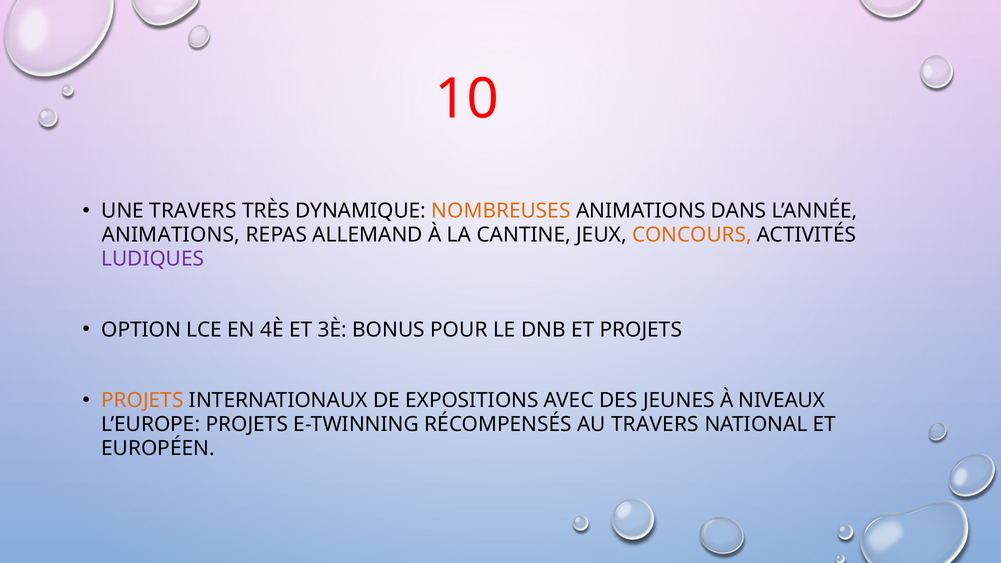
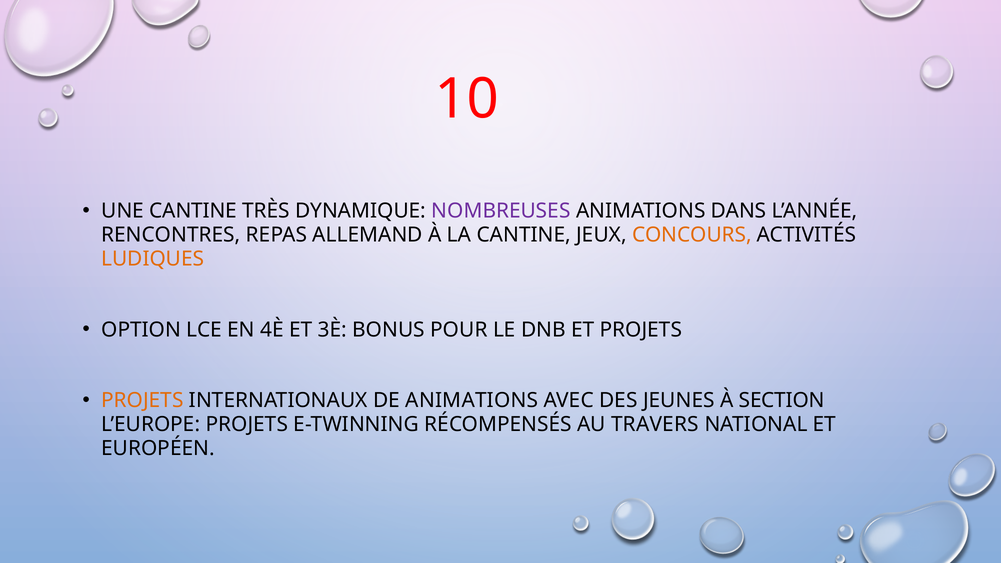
UNE TRAVERS: TRAVERS -> CANTINE
NOMBREUSES colour: orange -> purple
ANIMATIONS at (171, 235): ANIMATIONS -> RENCONTRES
LUDIQUES colour: purple -> orange
DE EXPOSITIONS: EXPOSITIONS -> ANIMATIONS
NIVEAUX: NIVEAUX -> SECTION
